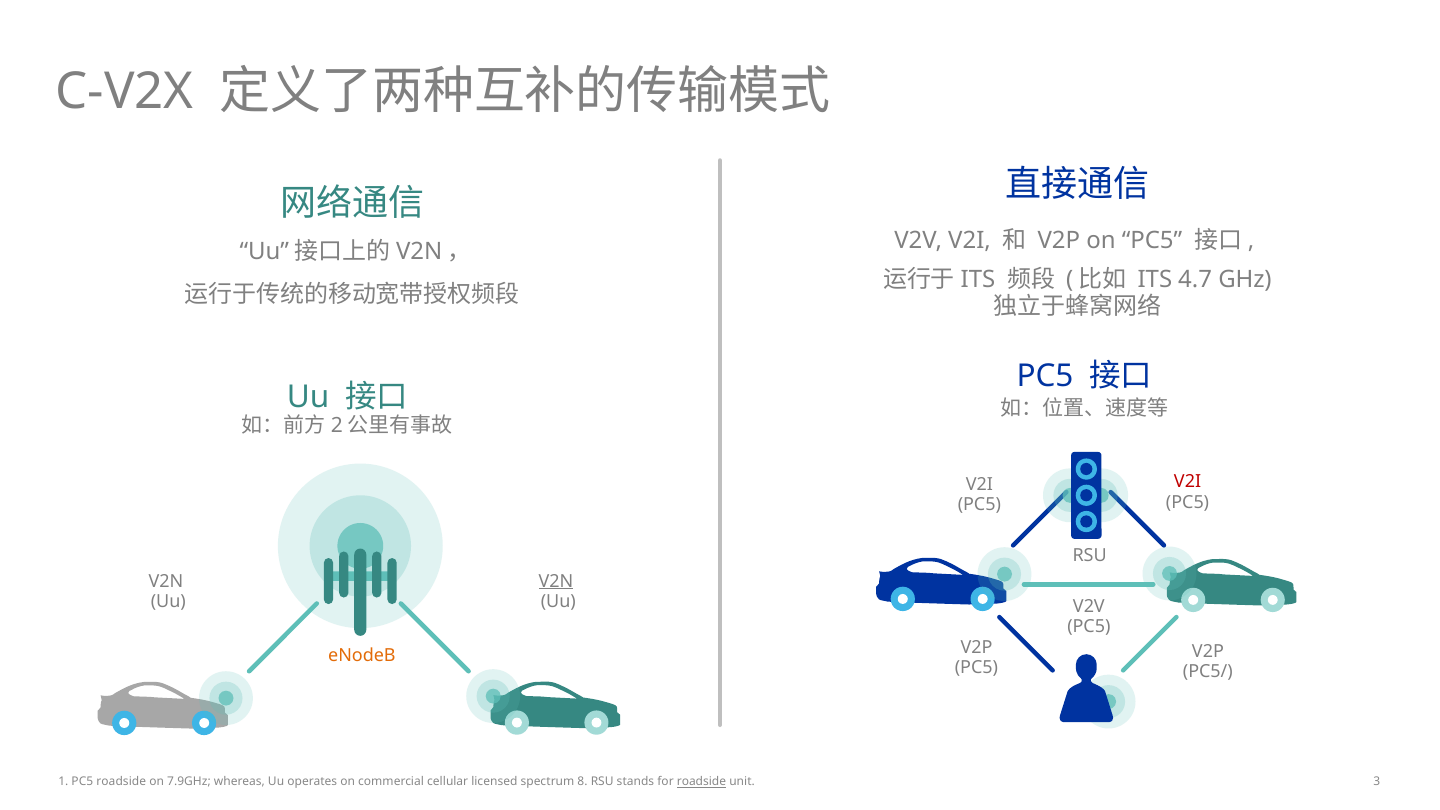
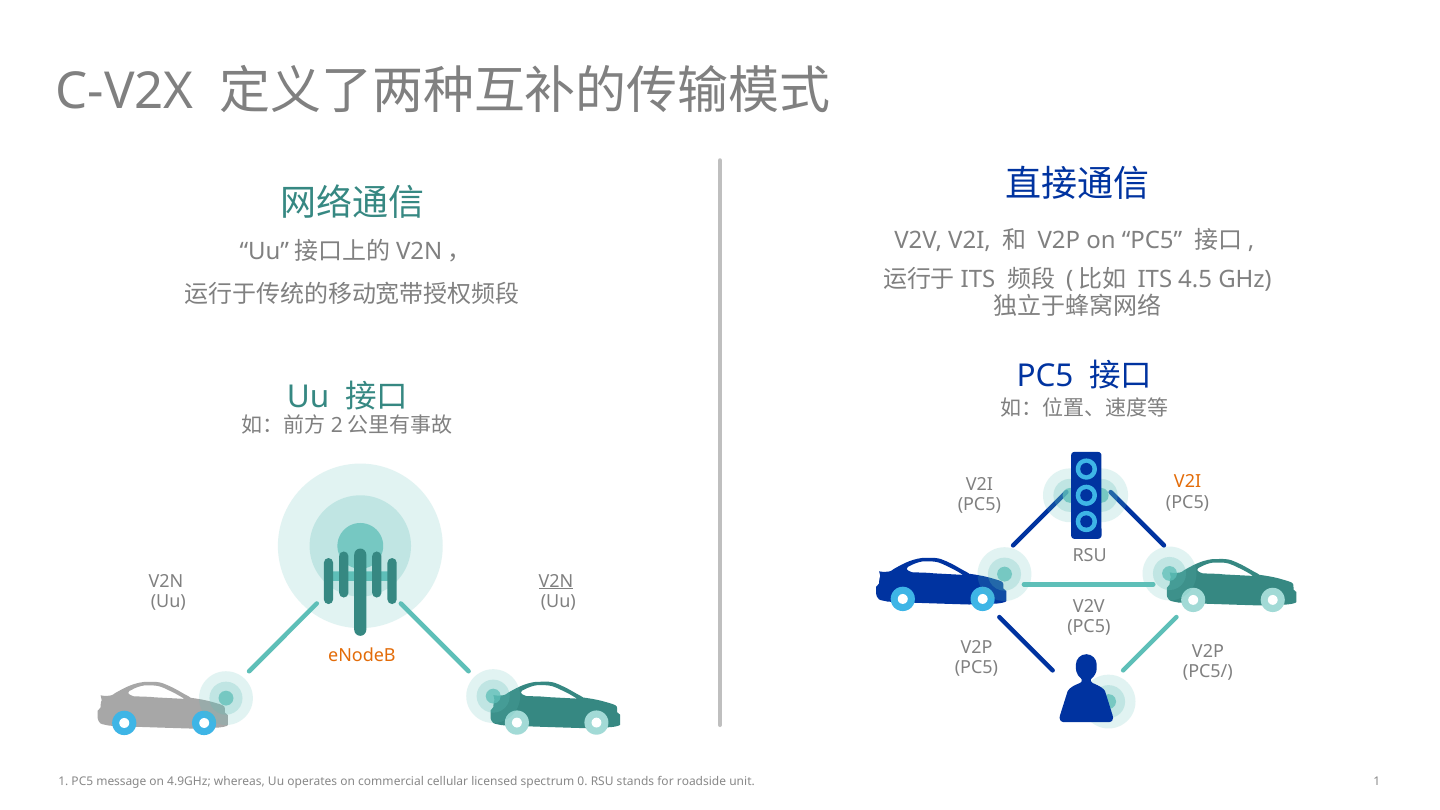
4.7: 4.7 -> 4.5
V2I at (1188, 482) colour: red -> orange
PC5 roadside: roadside -> message
7.9GHz: 7.9GHz -> 4.9GHz
8: 8 -> 0
roadside at (701, 782) underline: present -> none
unit 3: 3 -> 1
